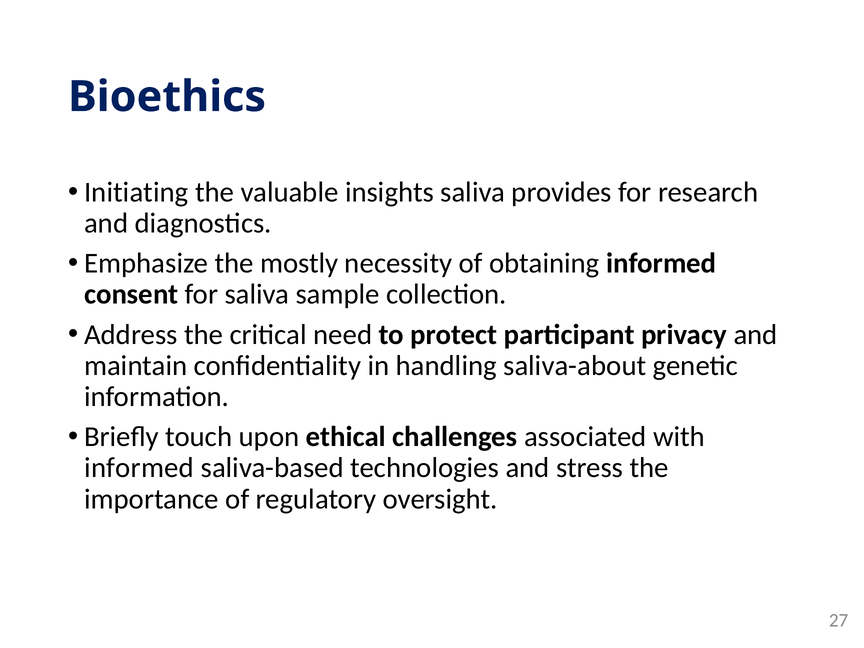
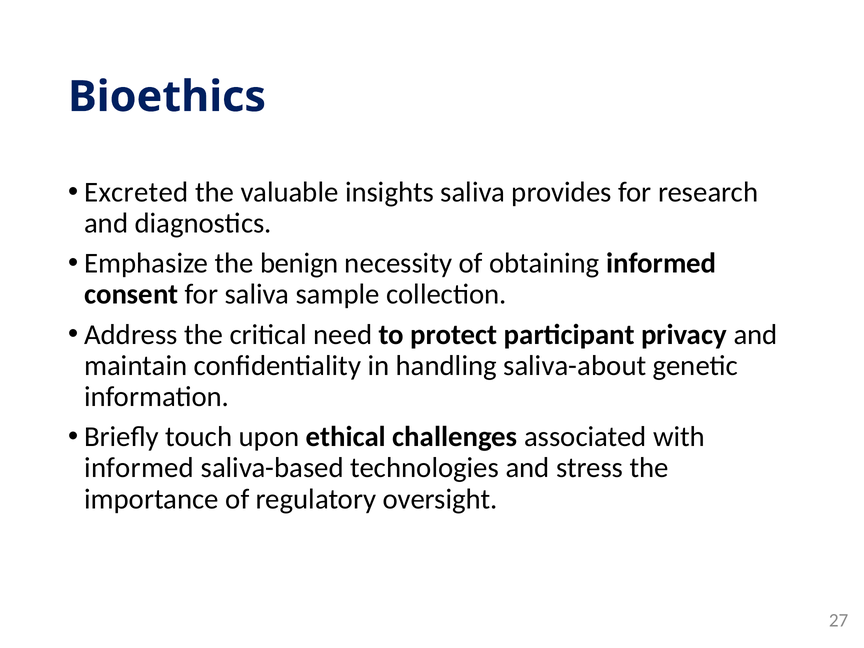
Initiating: Initiating -> Excreted
mostly: mostly -> benign
